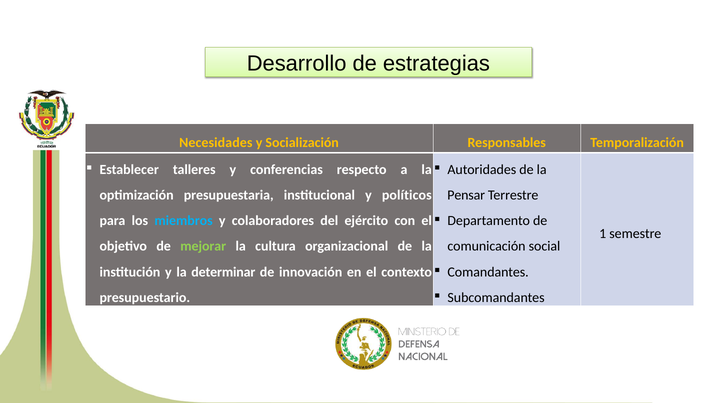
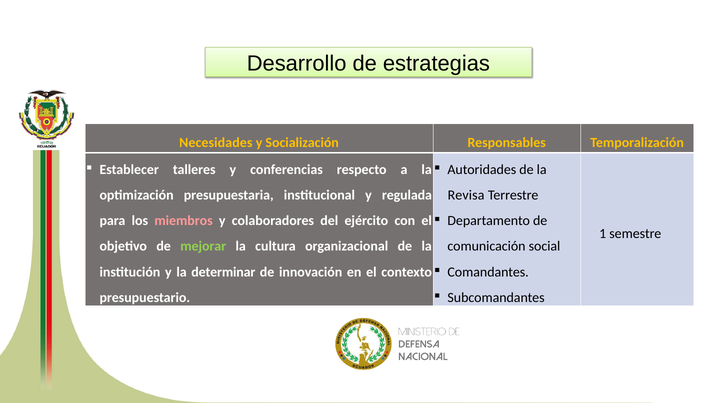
políticos: políticos -> regulada
Pensar: Pensar -> Revisa
miembros colour: light blue -> pink
